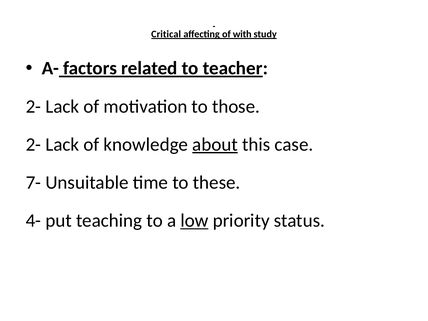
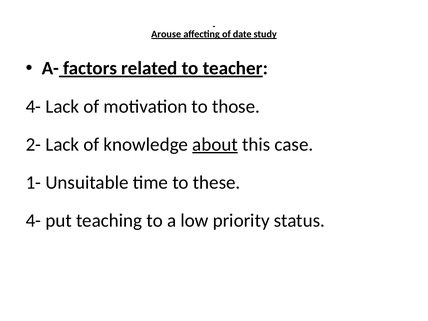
Critical: Critical -> Arouse
with: with -> date
2- at (33, 106): 2- -> 4-
7-: 7- -> 1-
low underline: present -> none
